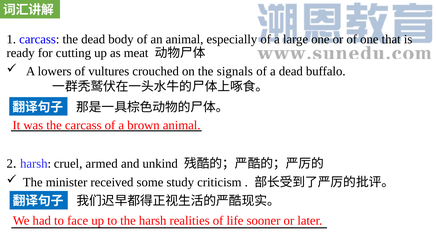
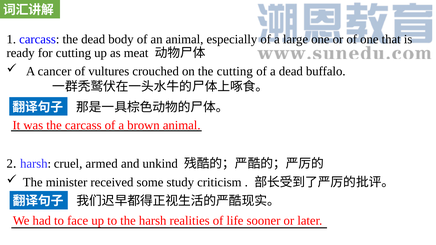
lowers: lowers -> cancer
the signals: signals -> cutting
